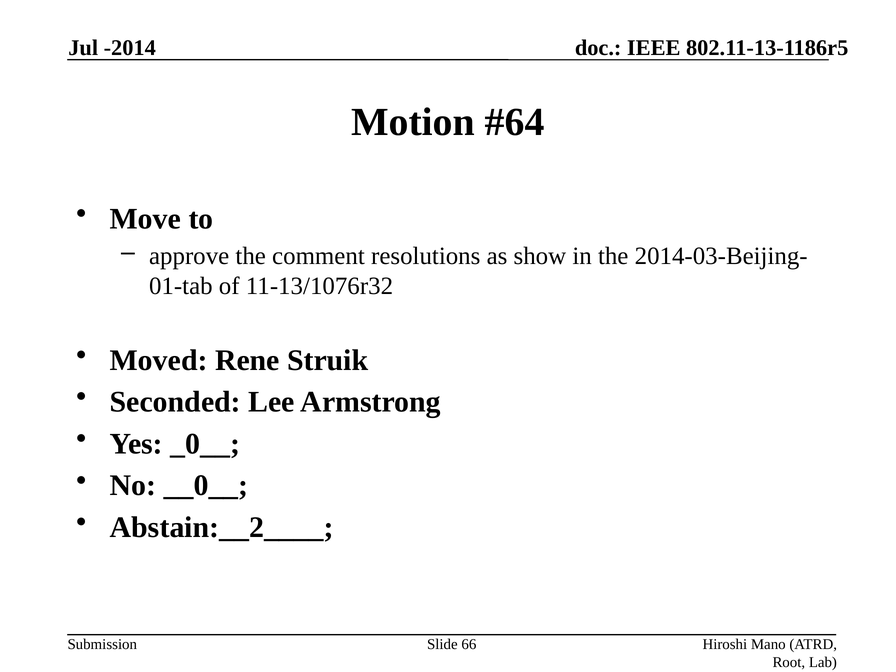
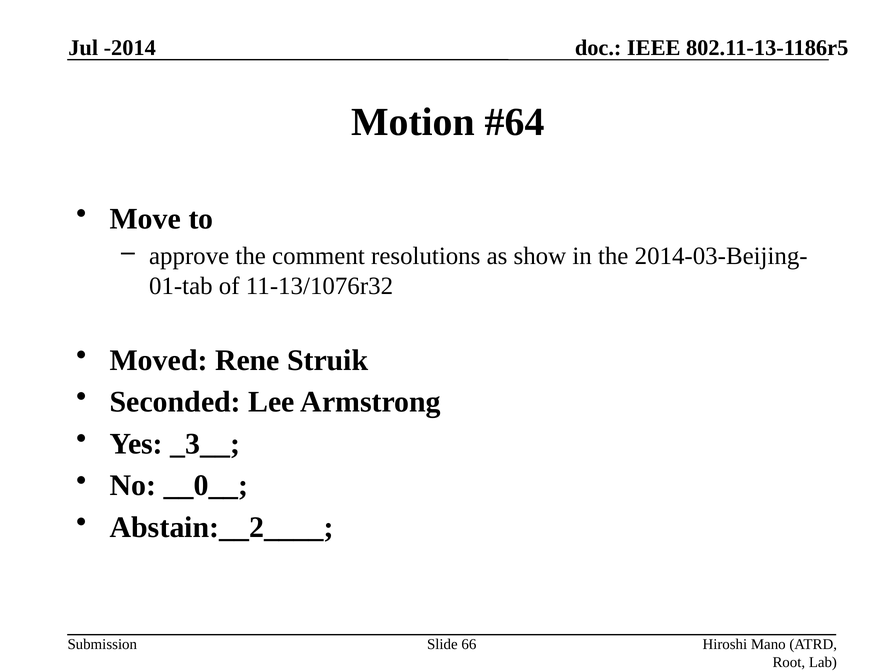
_0__: _0__ -> _3__
